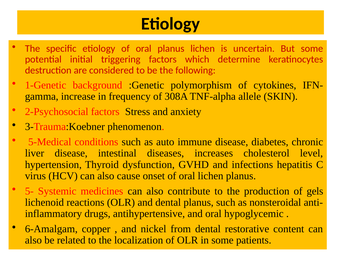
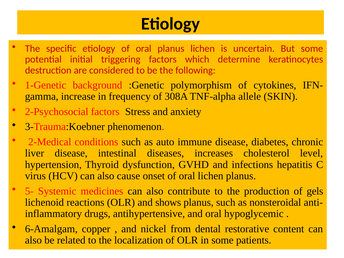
5-Medical: 5-Medical -> 2-Medical
and dental: dental -> shows
